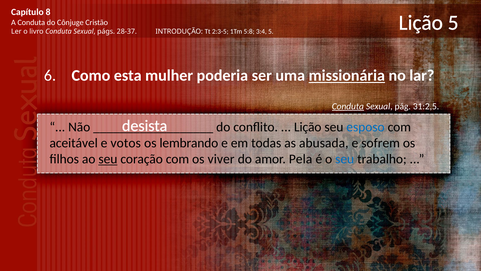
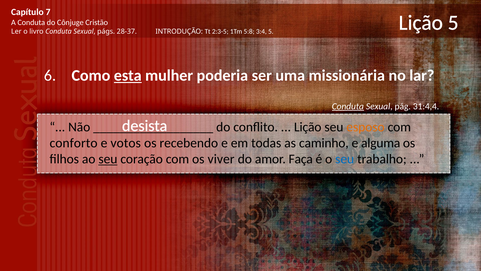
8: 8 -> 7
esta underline: none -> present
missionária underline: present -> none
31:2,5: 31:2,5 -> 31:4,4
esposo colour: blue -> orange
aceitável: aceitável -> conforto
lembrando: lembrando -> recebendo
abusada: abusada -> caminho
sofrem: sofrem -> alguma
Pela: Pela -> Faça
